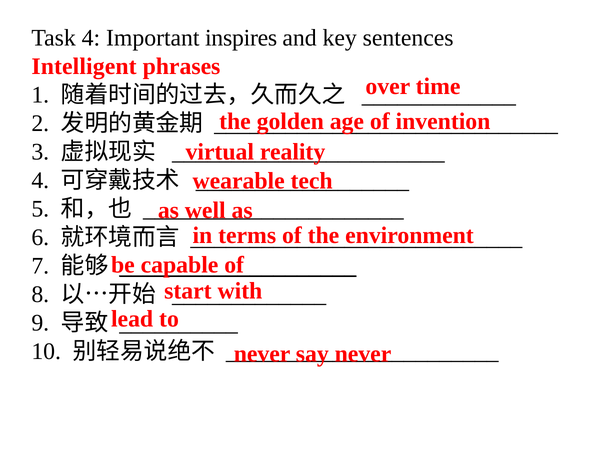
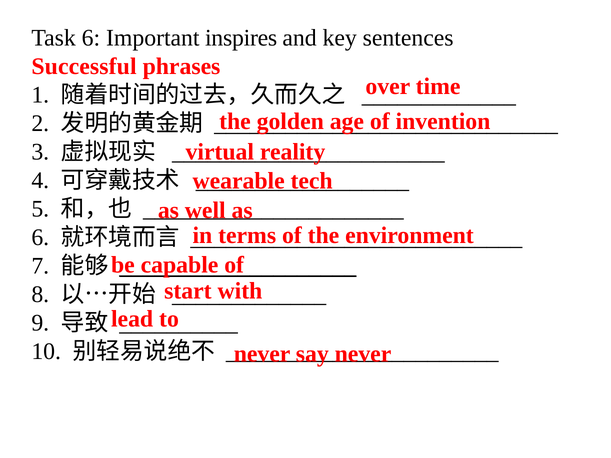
Task 4: 4 -> 6
Intelligent: Intelligent -> Successful
